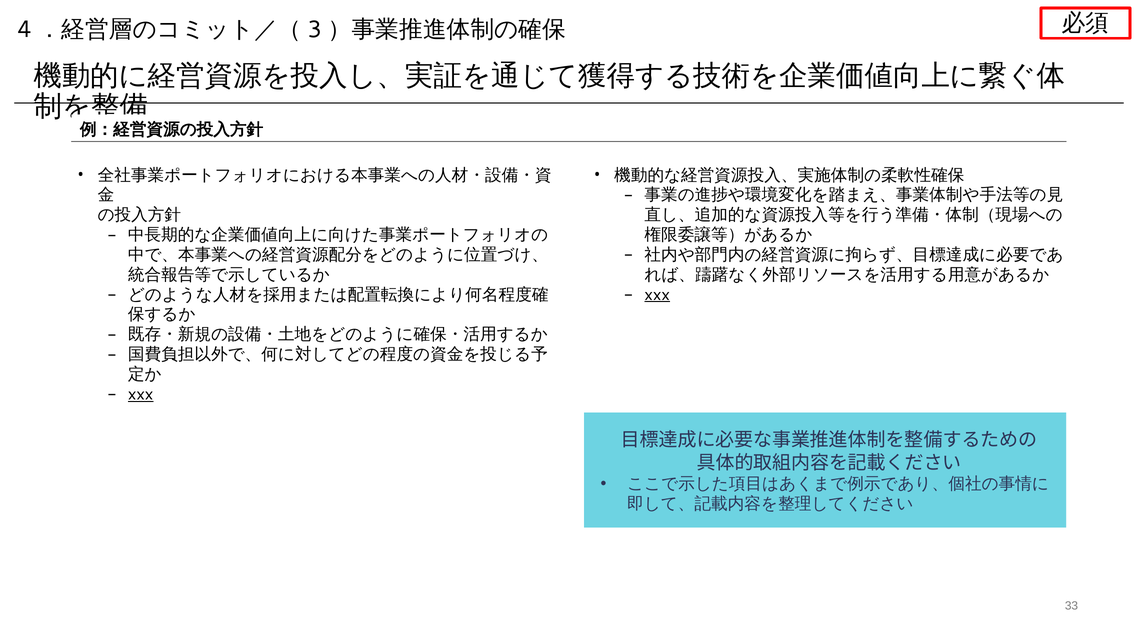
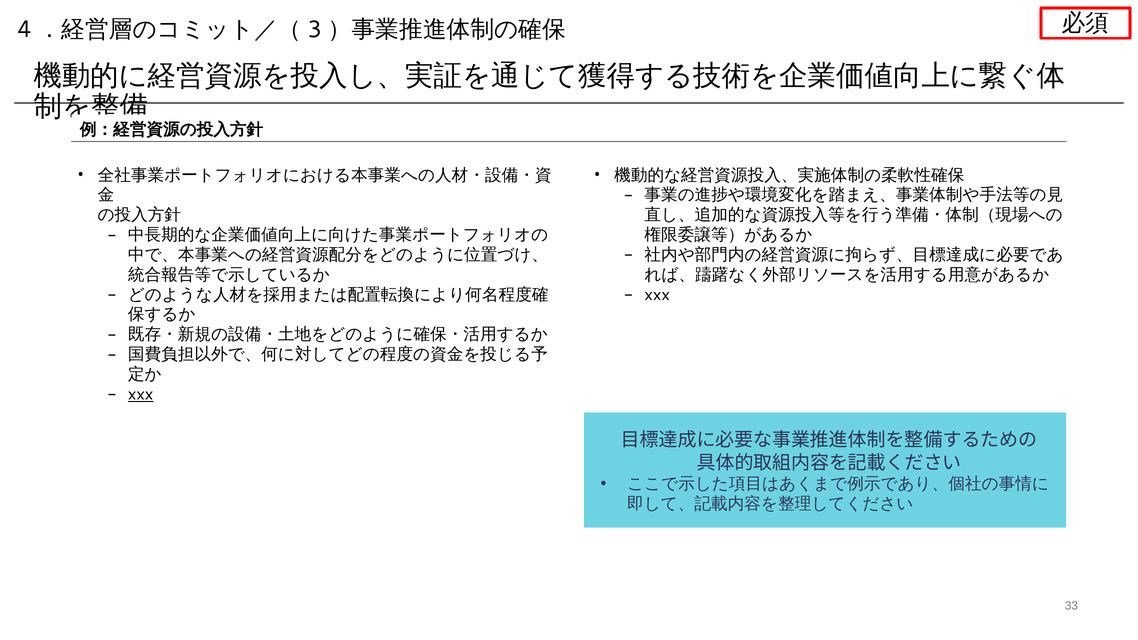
xxx at (657, 295) underline: present -> none
